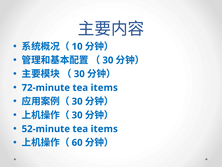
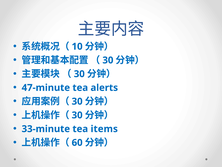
72-minute: 72-minute -> 47-minute
items at (104, 87): items -> alerts
52-minute: 52-minute -> 33-minute
